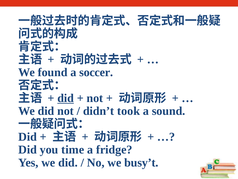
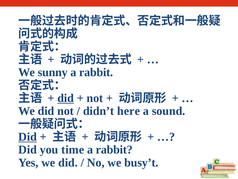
found: found -> sunny
soccer at (96, 72): soccer -> rabbit
took: took -> here
Did at (28, 136) underline: none -> present
fridge at (114, 149): fridge -> rabbit
